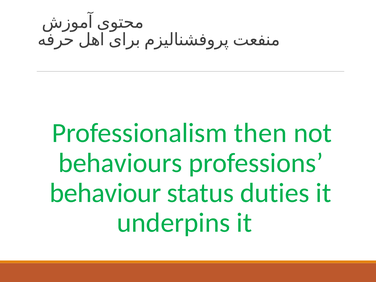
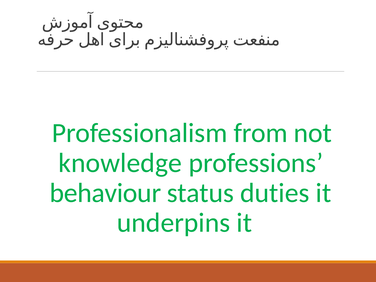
then: then -> from
behaviours: behaviours -> knowledge
